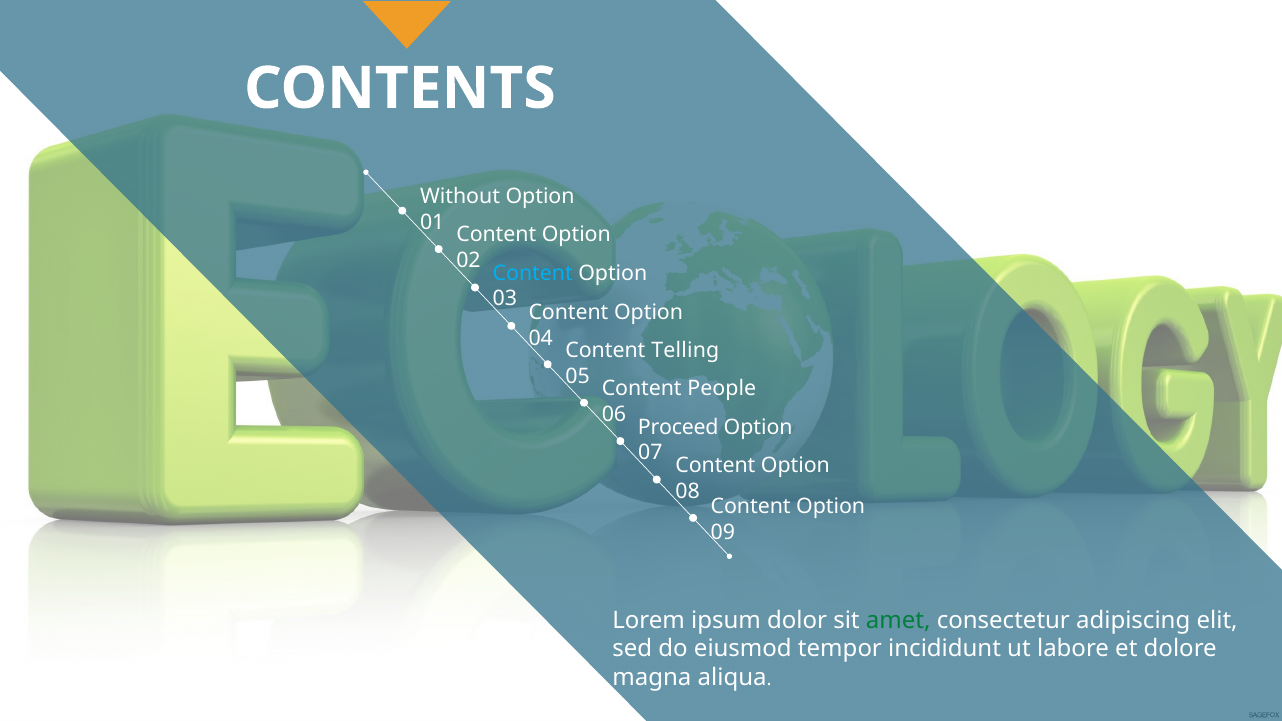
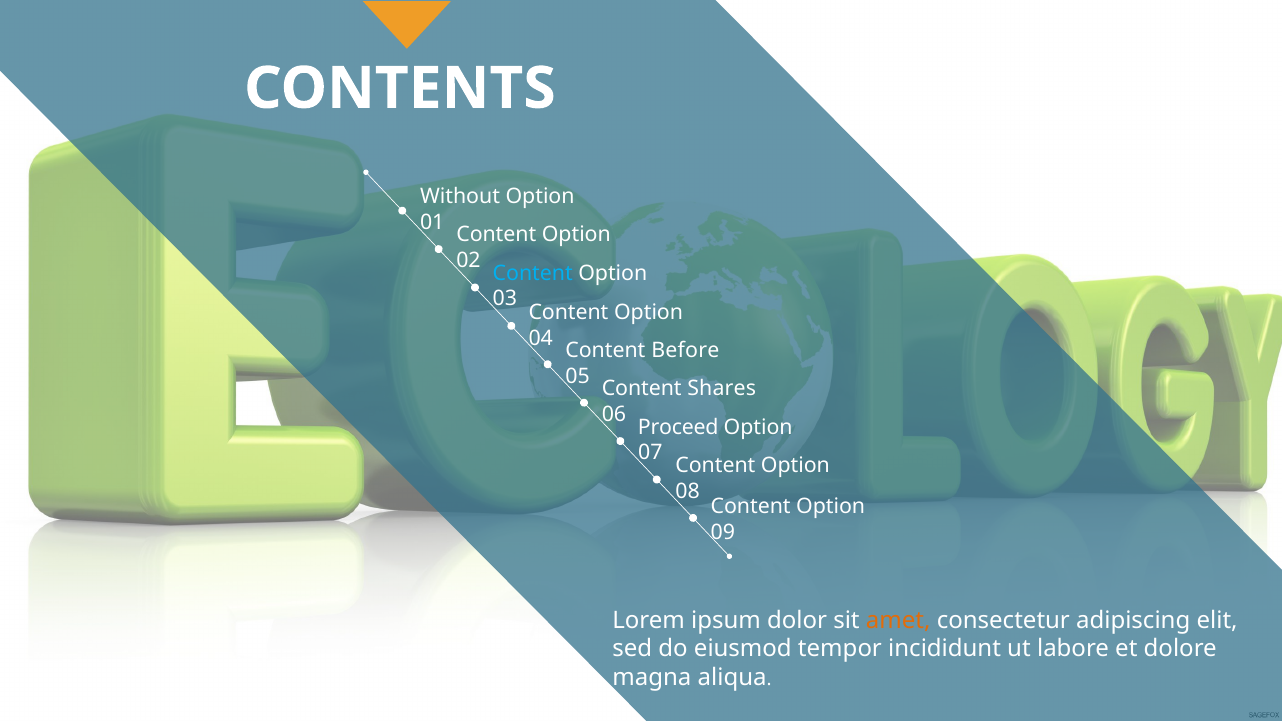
Telling: Telling -> Before
People: People -> Shares
amet colour: green -> orange
